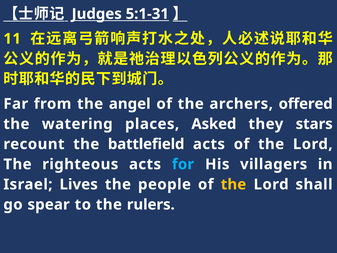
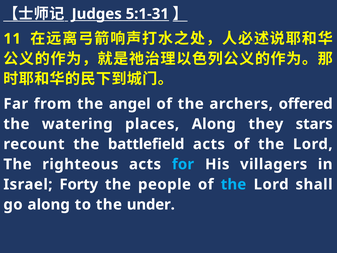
places Asked: Asked -> Along
Lives: Lives -> Forty
the at (234, 184) colour: yellow -> light blue
go spear: spear -> along
rulers: rulers -> under
